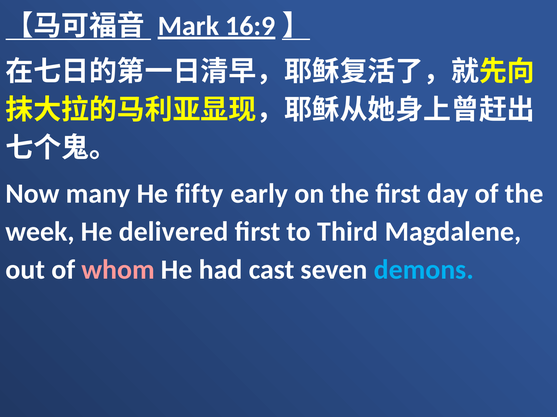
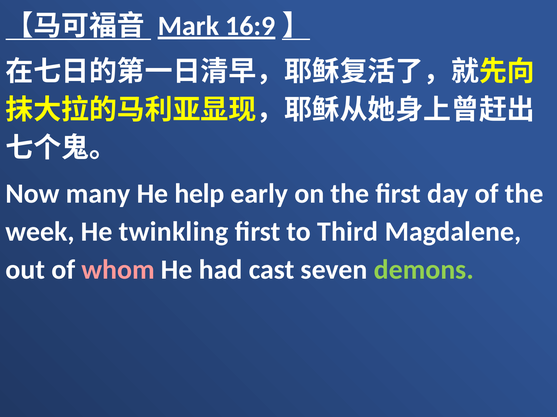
fifty: fifty -> help
delivered: delivered -> twinkling
demons colour: light blue -> light green
